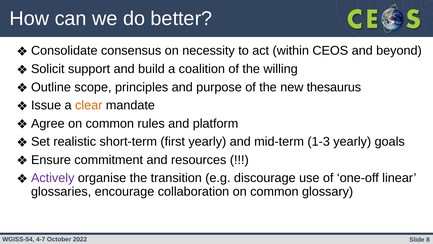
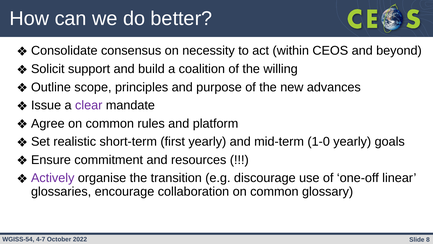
thesaurus: thesaurus -> advances
clear colour: orange -> purple
1-3: 1-3 -> 1-0
